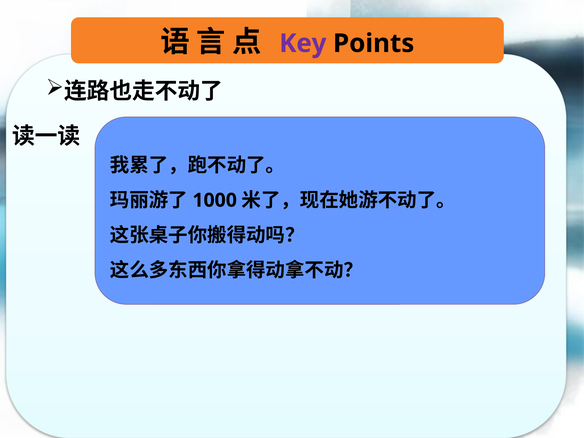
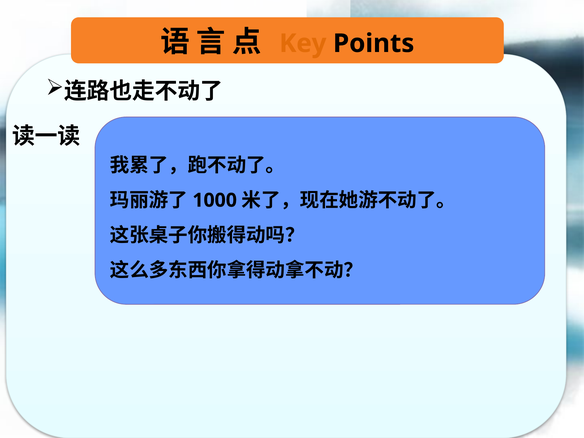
Key colour: purple -> orange
